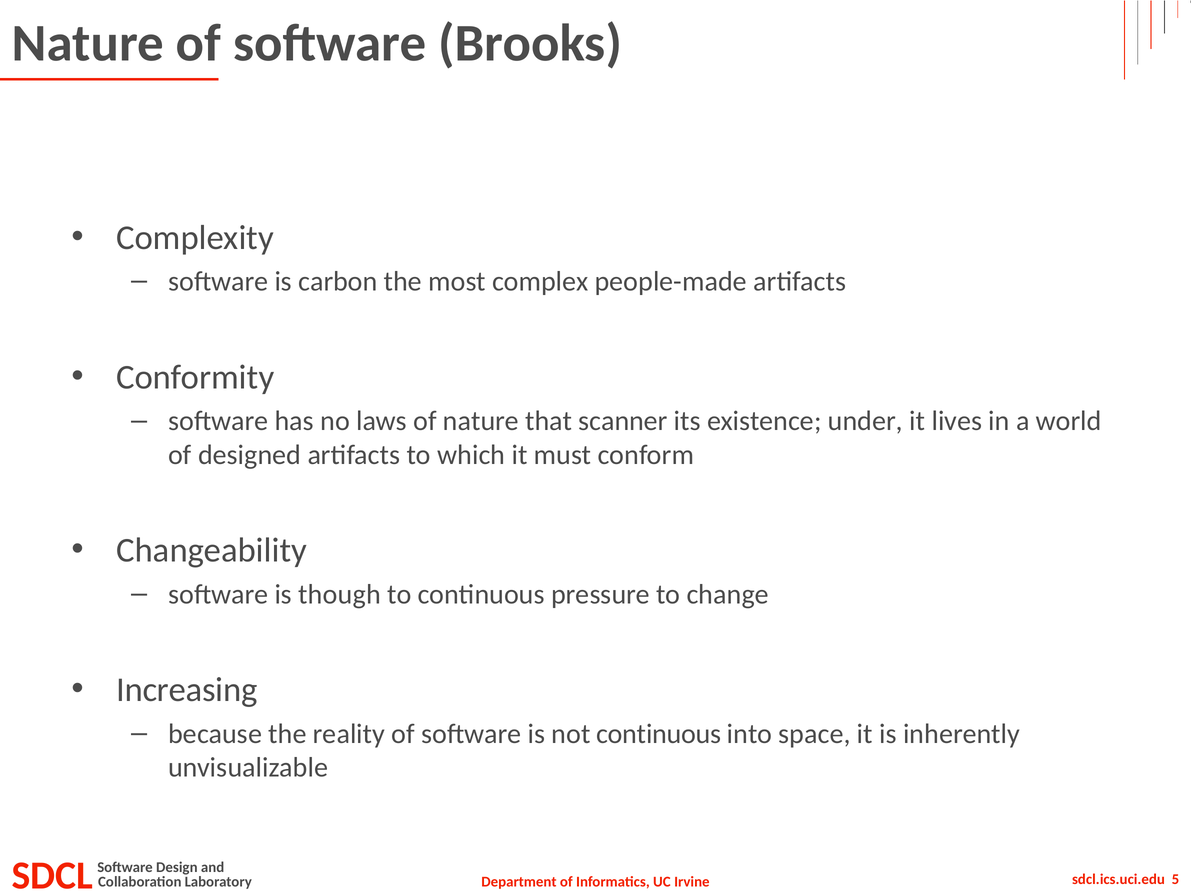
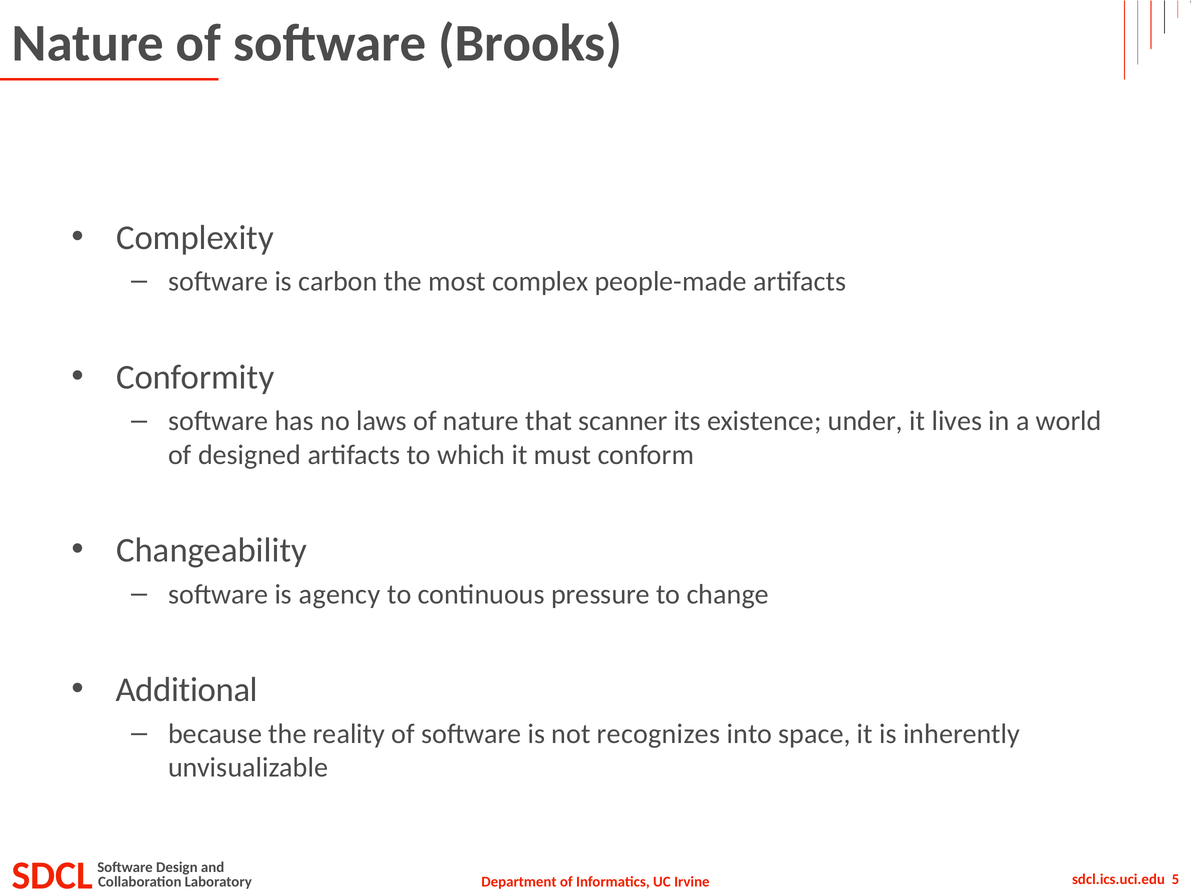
though: though -> agency
Increasing: Increasing -> Additional
not continuous: continuous -> recognizes
